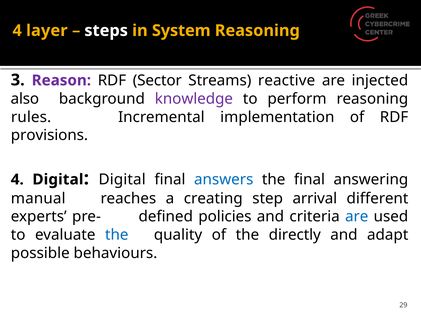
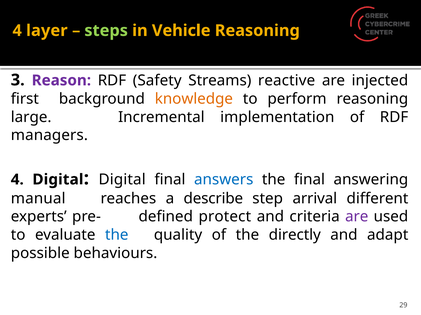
steps colour: white -> light green
System: System -> Vehicle
Sector: Sector -> Safety
also: also -> first
knowledge colour: purple -> orange
rules: rules -> large
provisions: provisions -> managers
creating: creating -> describe
policies: policies -> protect
are at (357, 217) colour: blue -> purple
